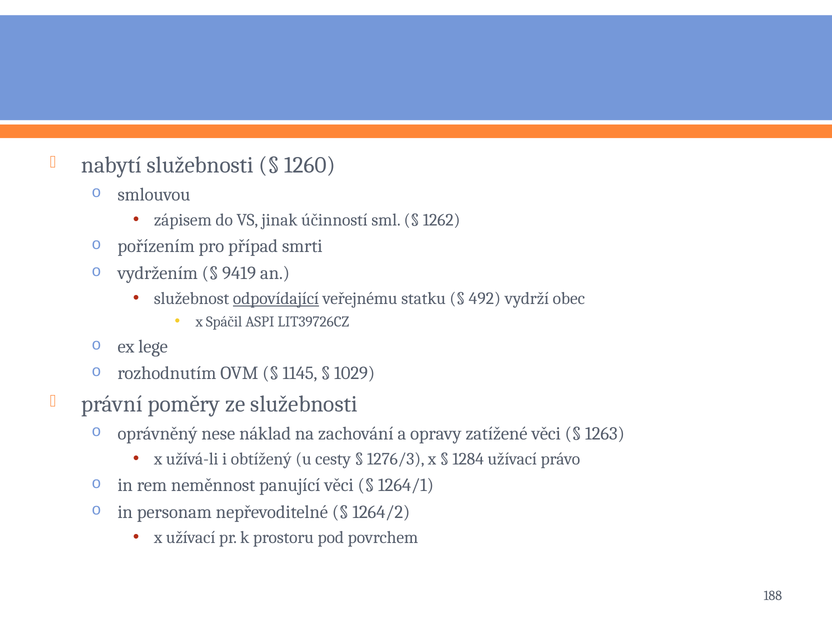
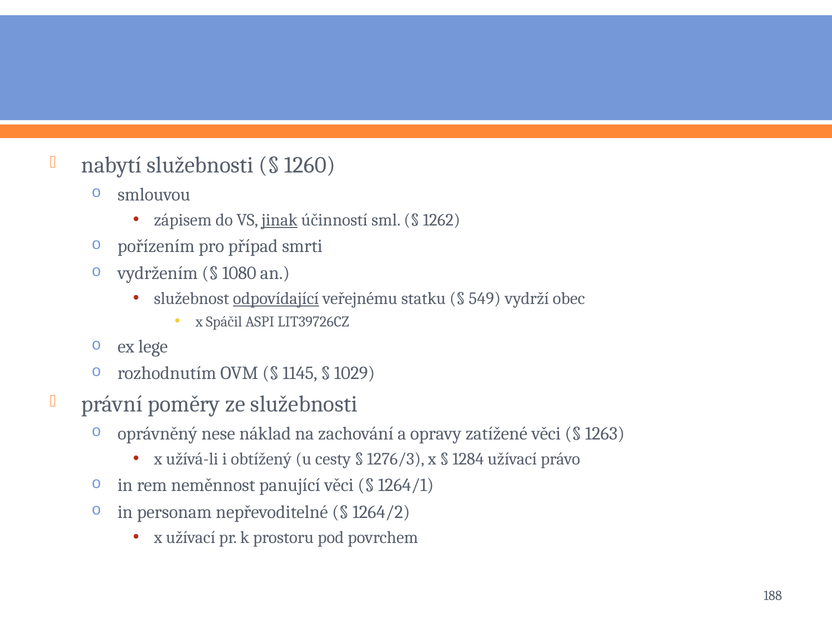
jinak underline: none -> present
9419: 9419 -> 1080
492: 492 -> 549
